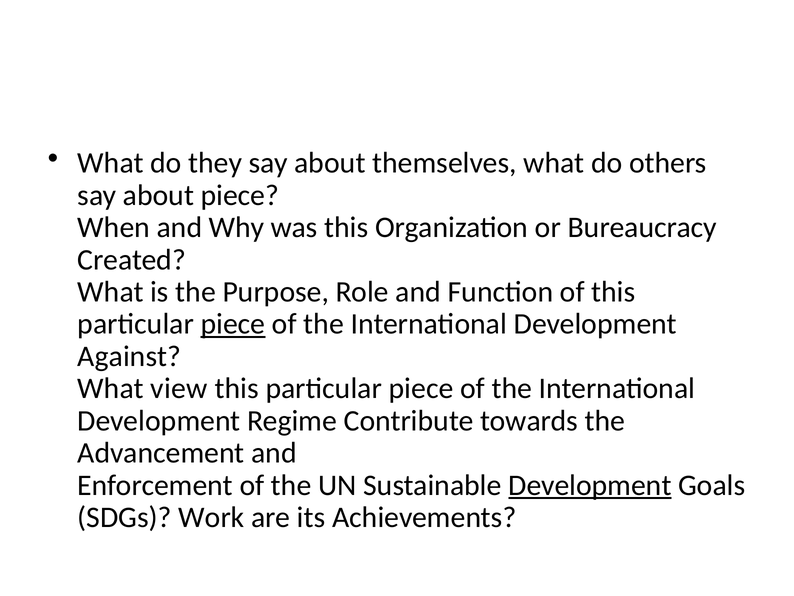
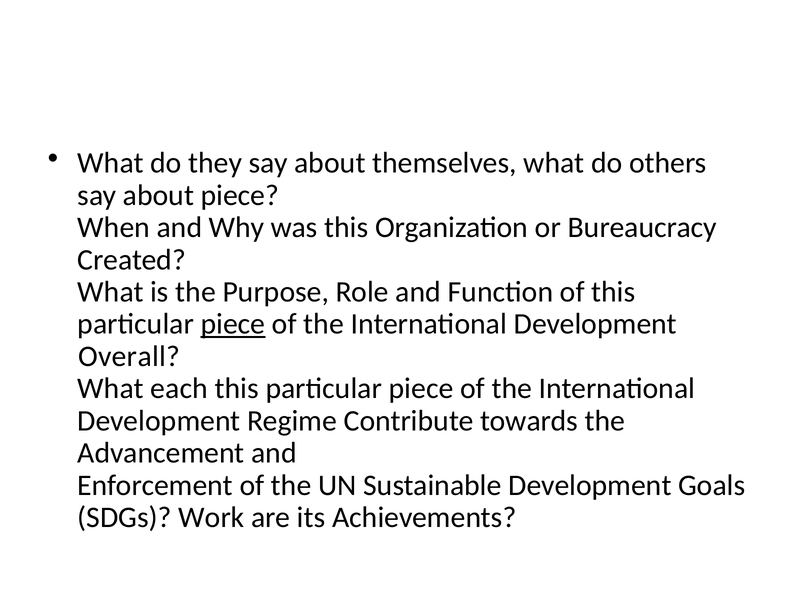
Against: Against -> Overall
view: view -> each
Development at (590, 485) underline: present -> none
